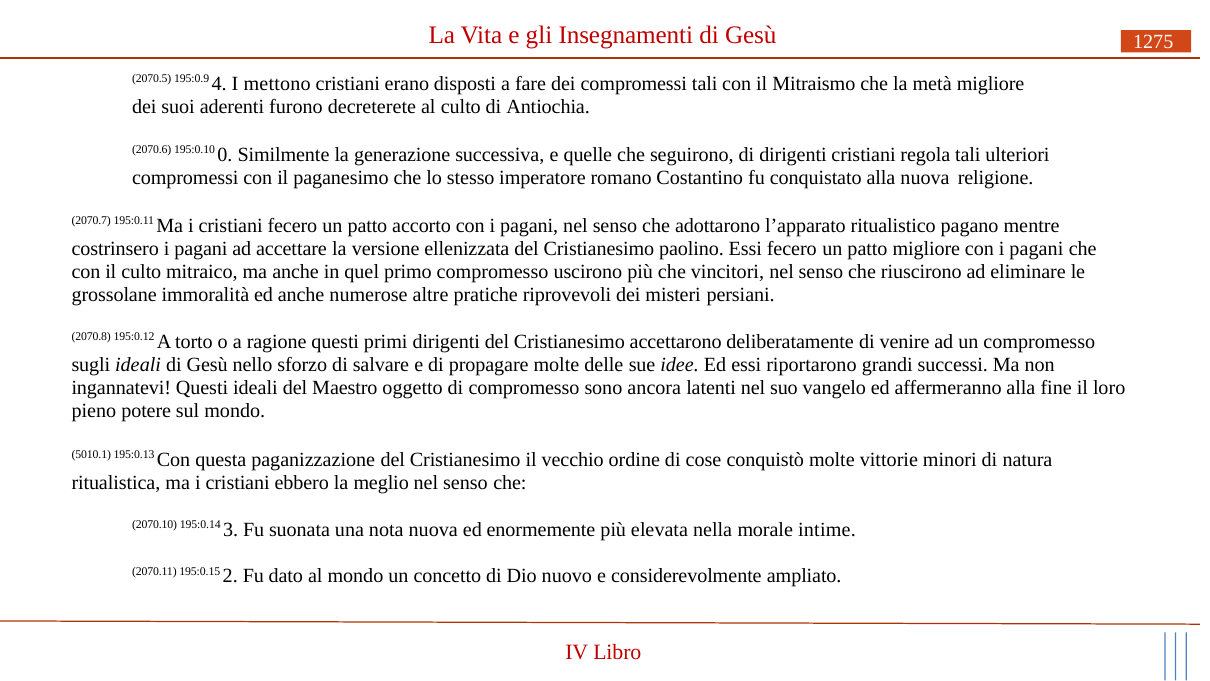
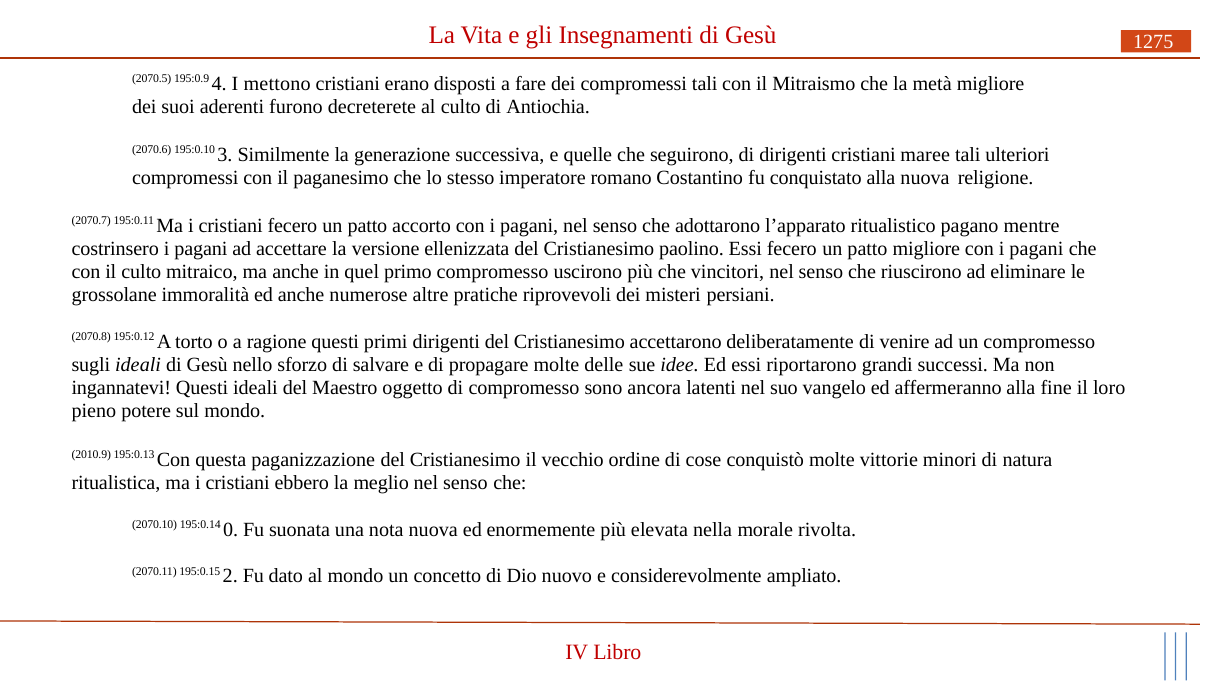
0: 0 -> 3
regola: regola -> maree
5010.1: 5010.1 -> 2010.9
3: 3 -> 0
intime: intime -> rivolta
